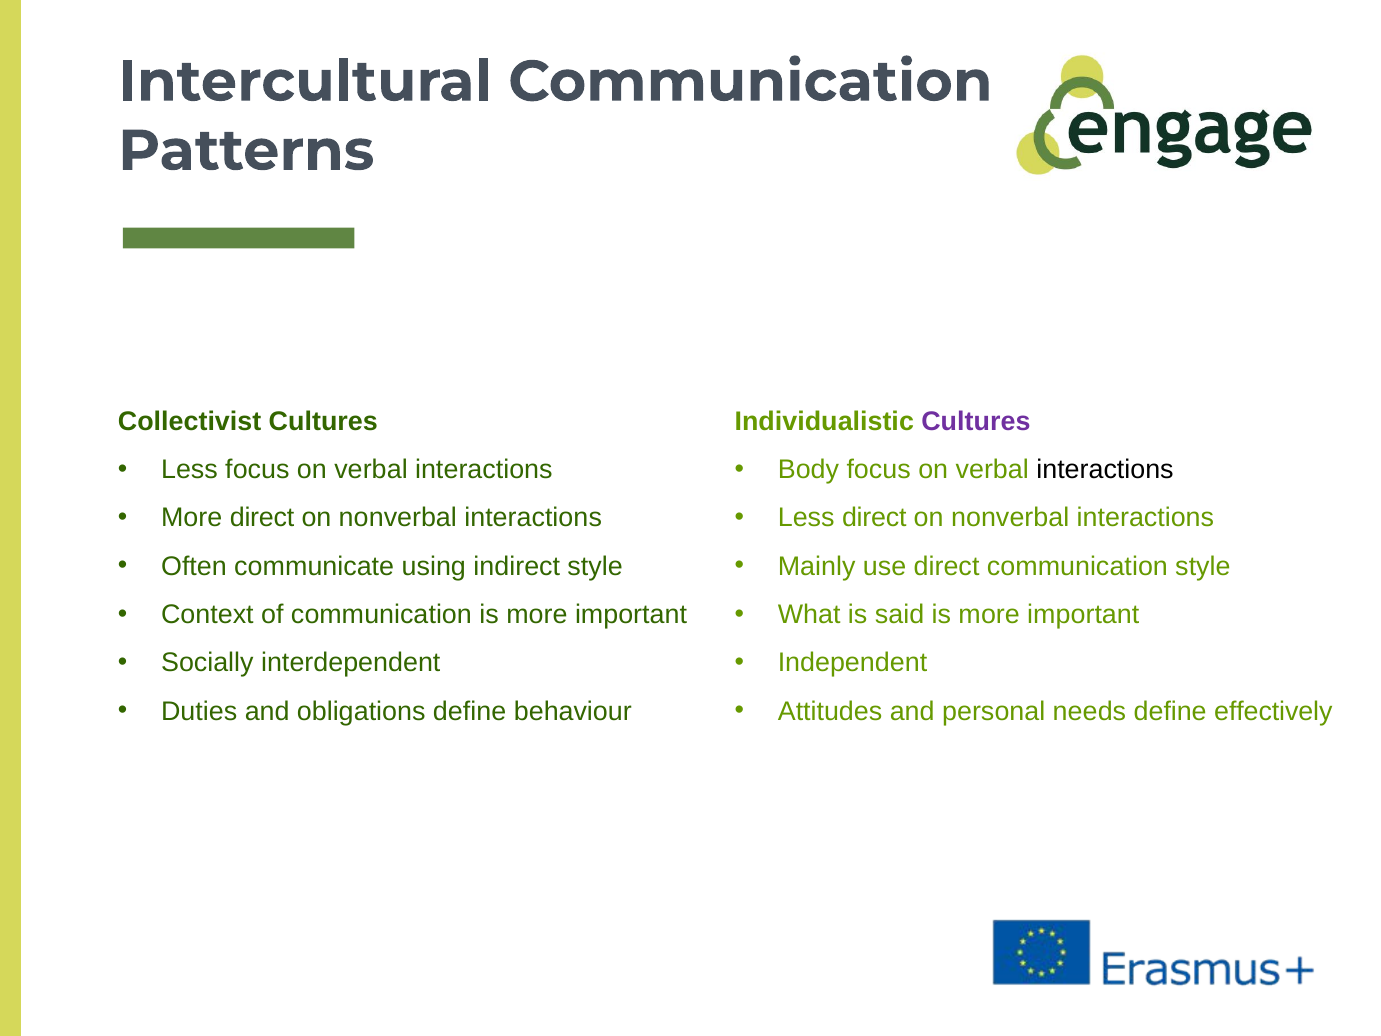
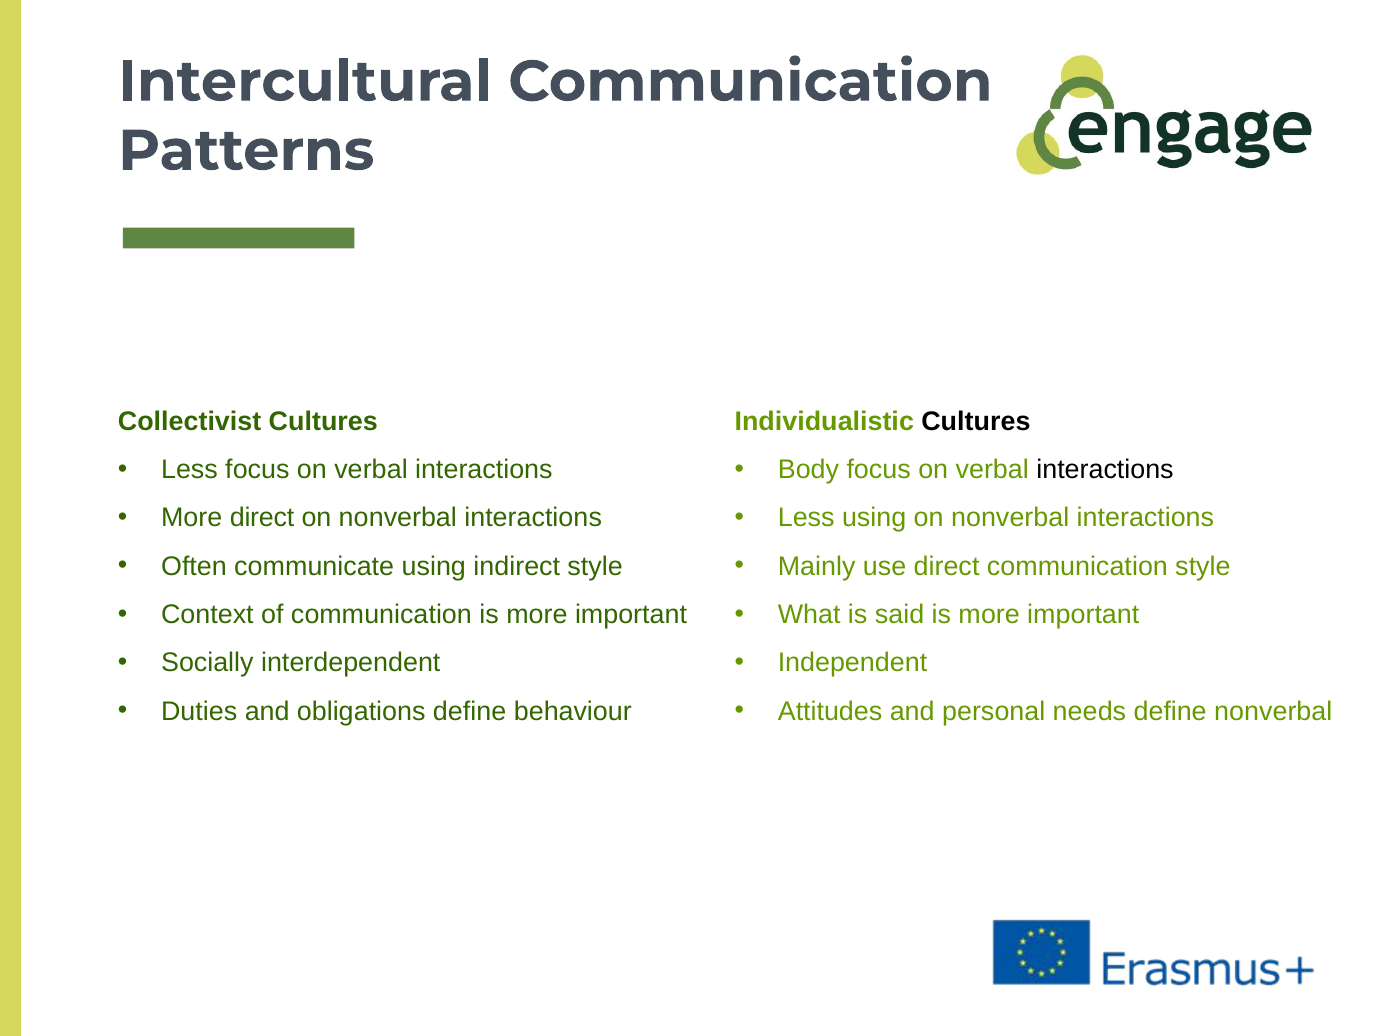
Cultures at (976, 421) colour: purple -> black
Less direct: direct -> using
define effectively: effectively -> nonverbal
